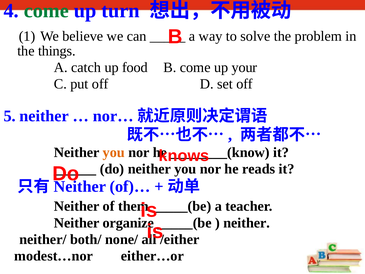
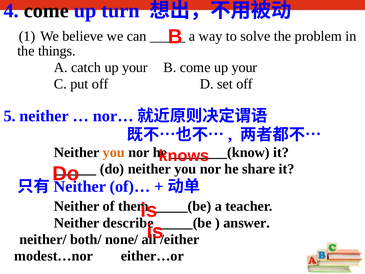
come at (46, 11) colour: green -> black
catch up food: food -> your
reads: reads -> share
organize: organize -> describe
neither at (247, 223): neither -> answer
